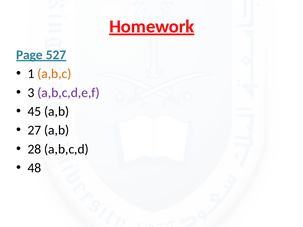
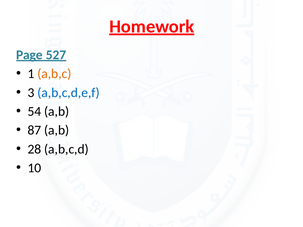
a,b,c,d,e,f colour: purple -> blue
45: 45 -> 54
27: 27 -> 87
48: 48 -> 10
